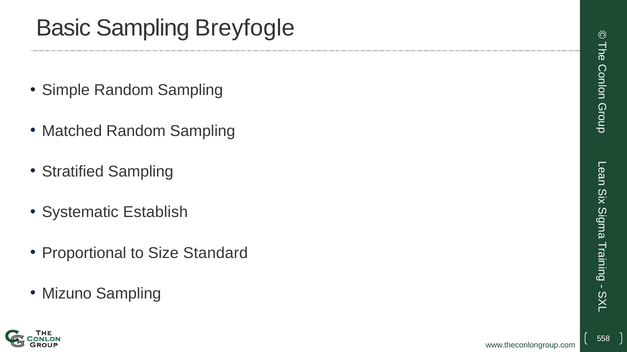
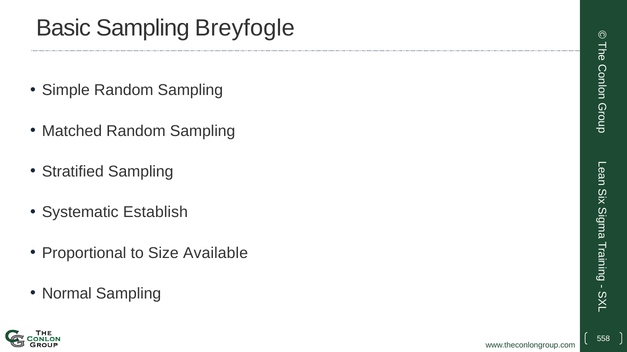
Standard: Standard -> Available
Mizuno: Mizuno -> Normal
